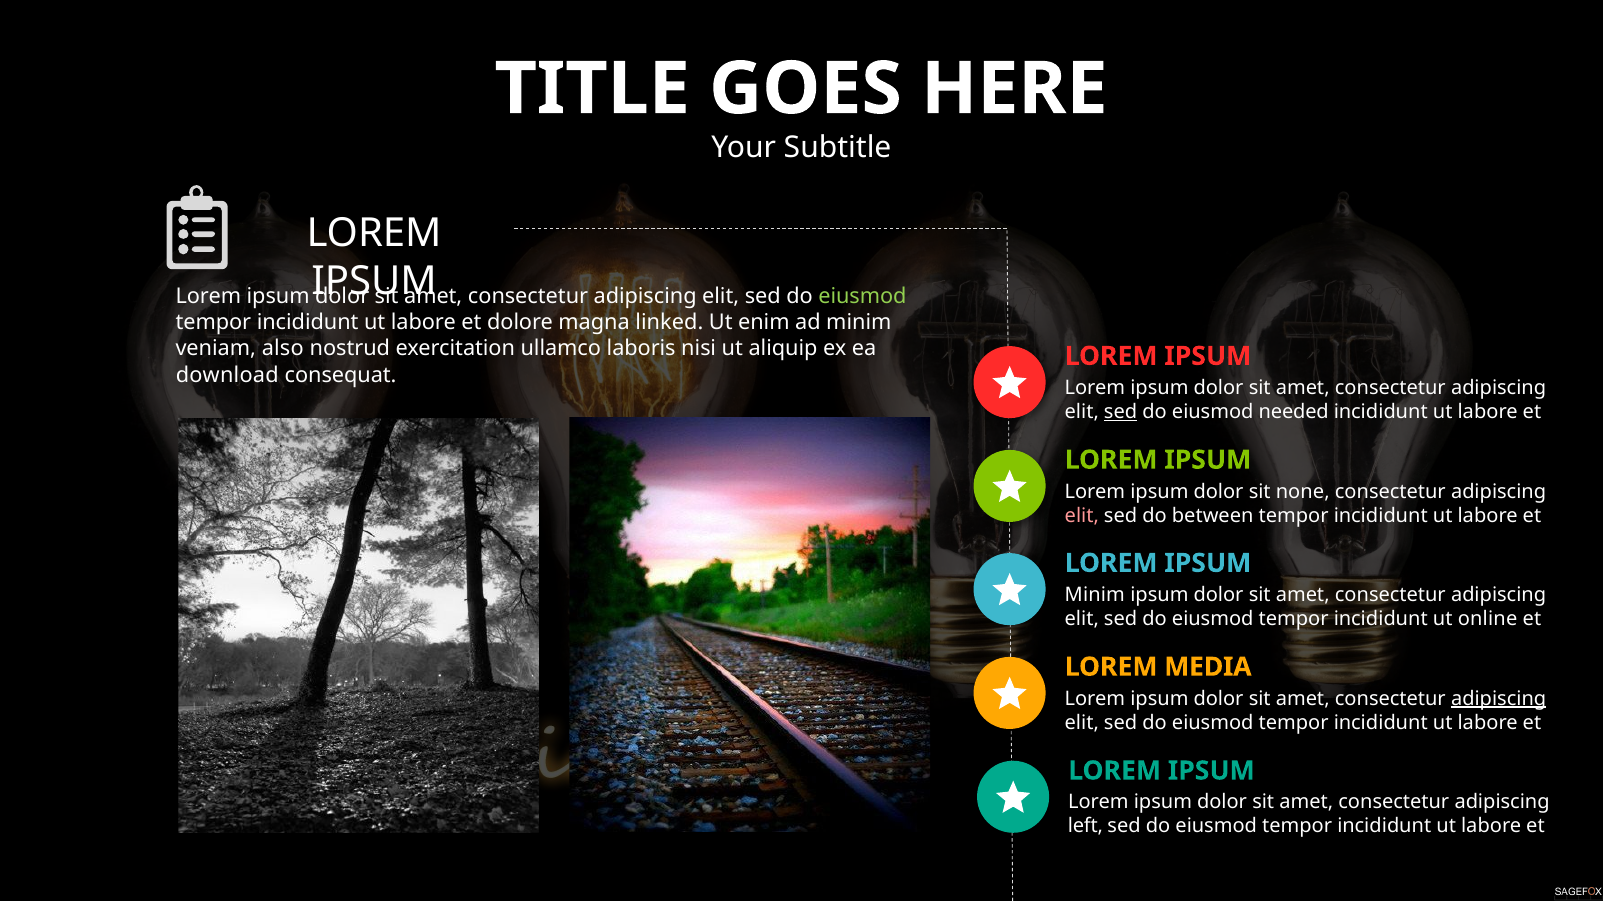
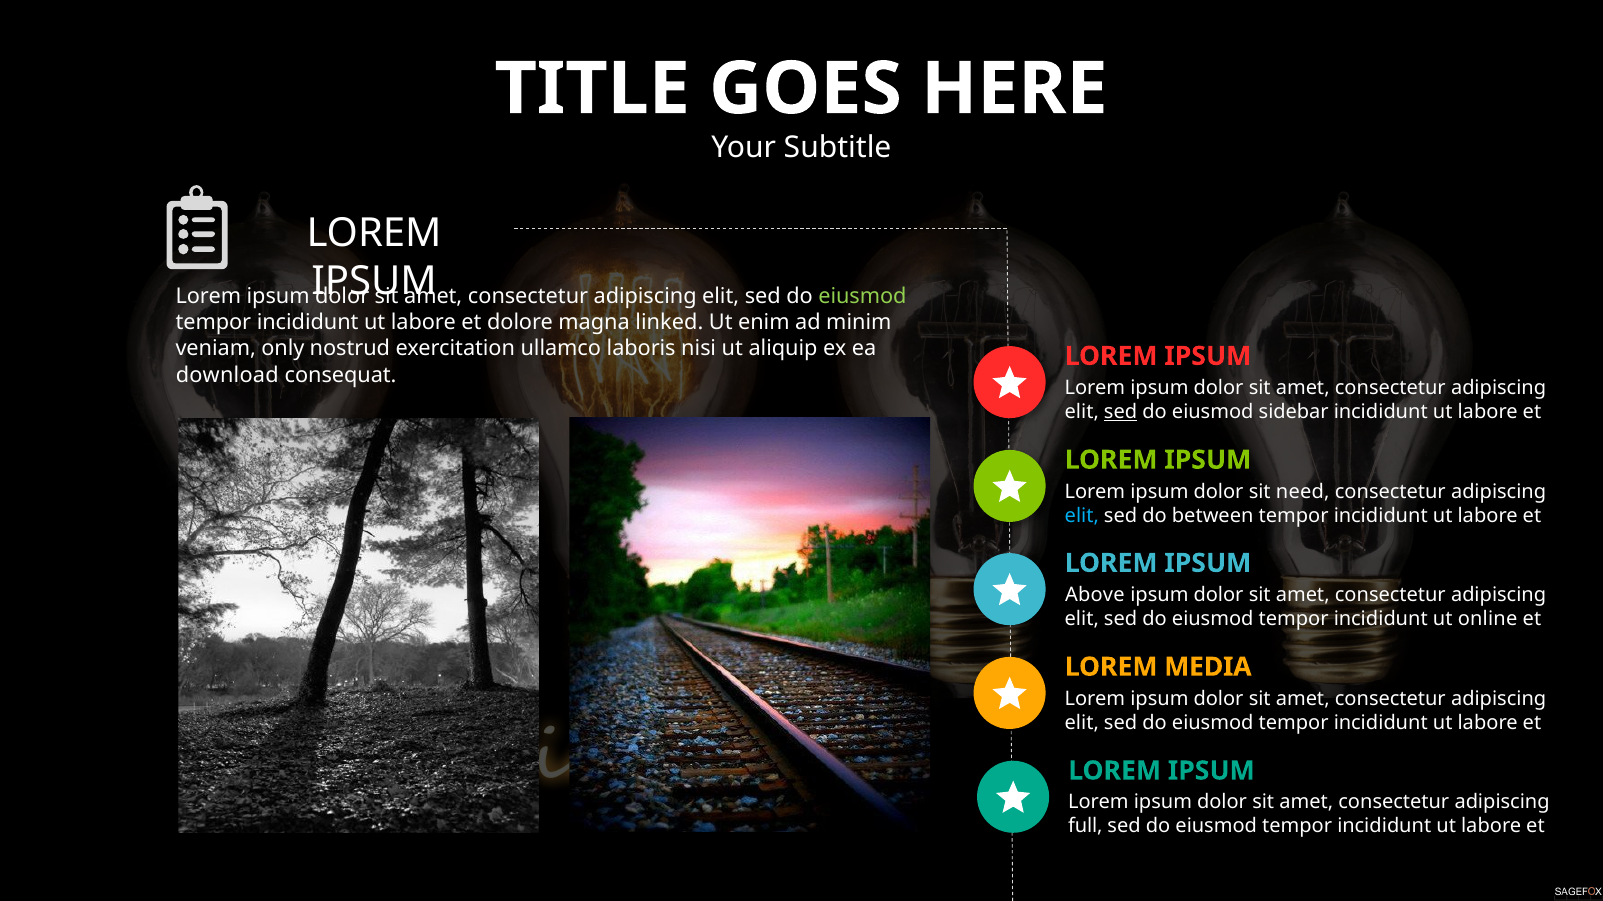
also: also -> only
needed: needed -> sidebar
none: none -> need
elit at (1082, 516) colour: pink -> light blue
Minim at (1095, 595): Minim -> Above
adipiscing at (1499, 699) underline: present -> none
left: left -> full
